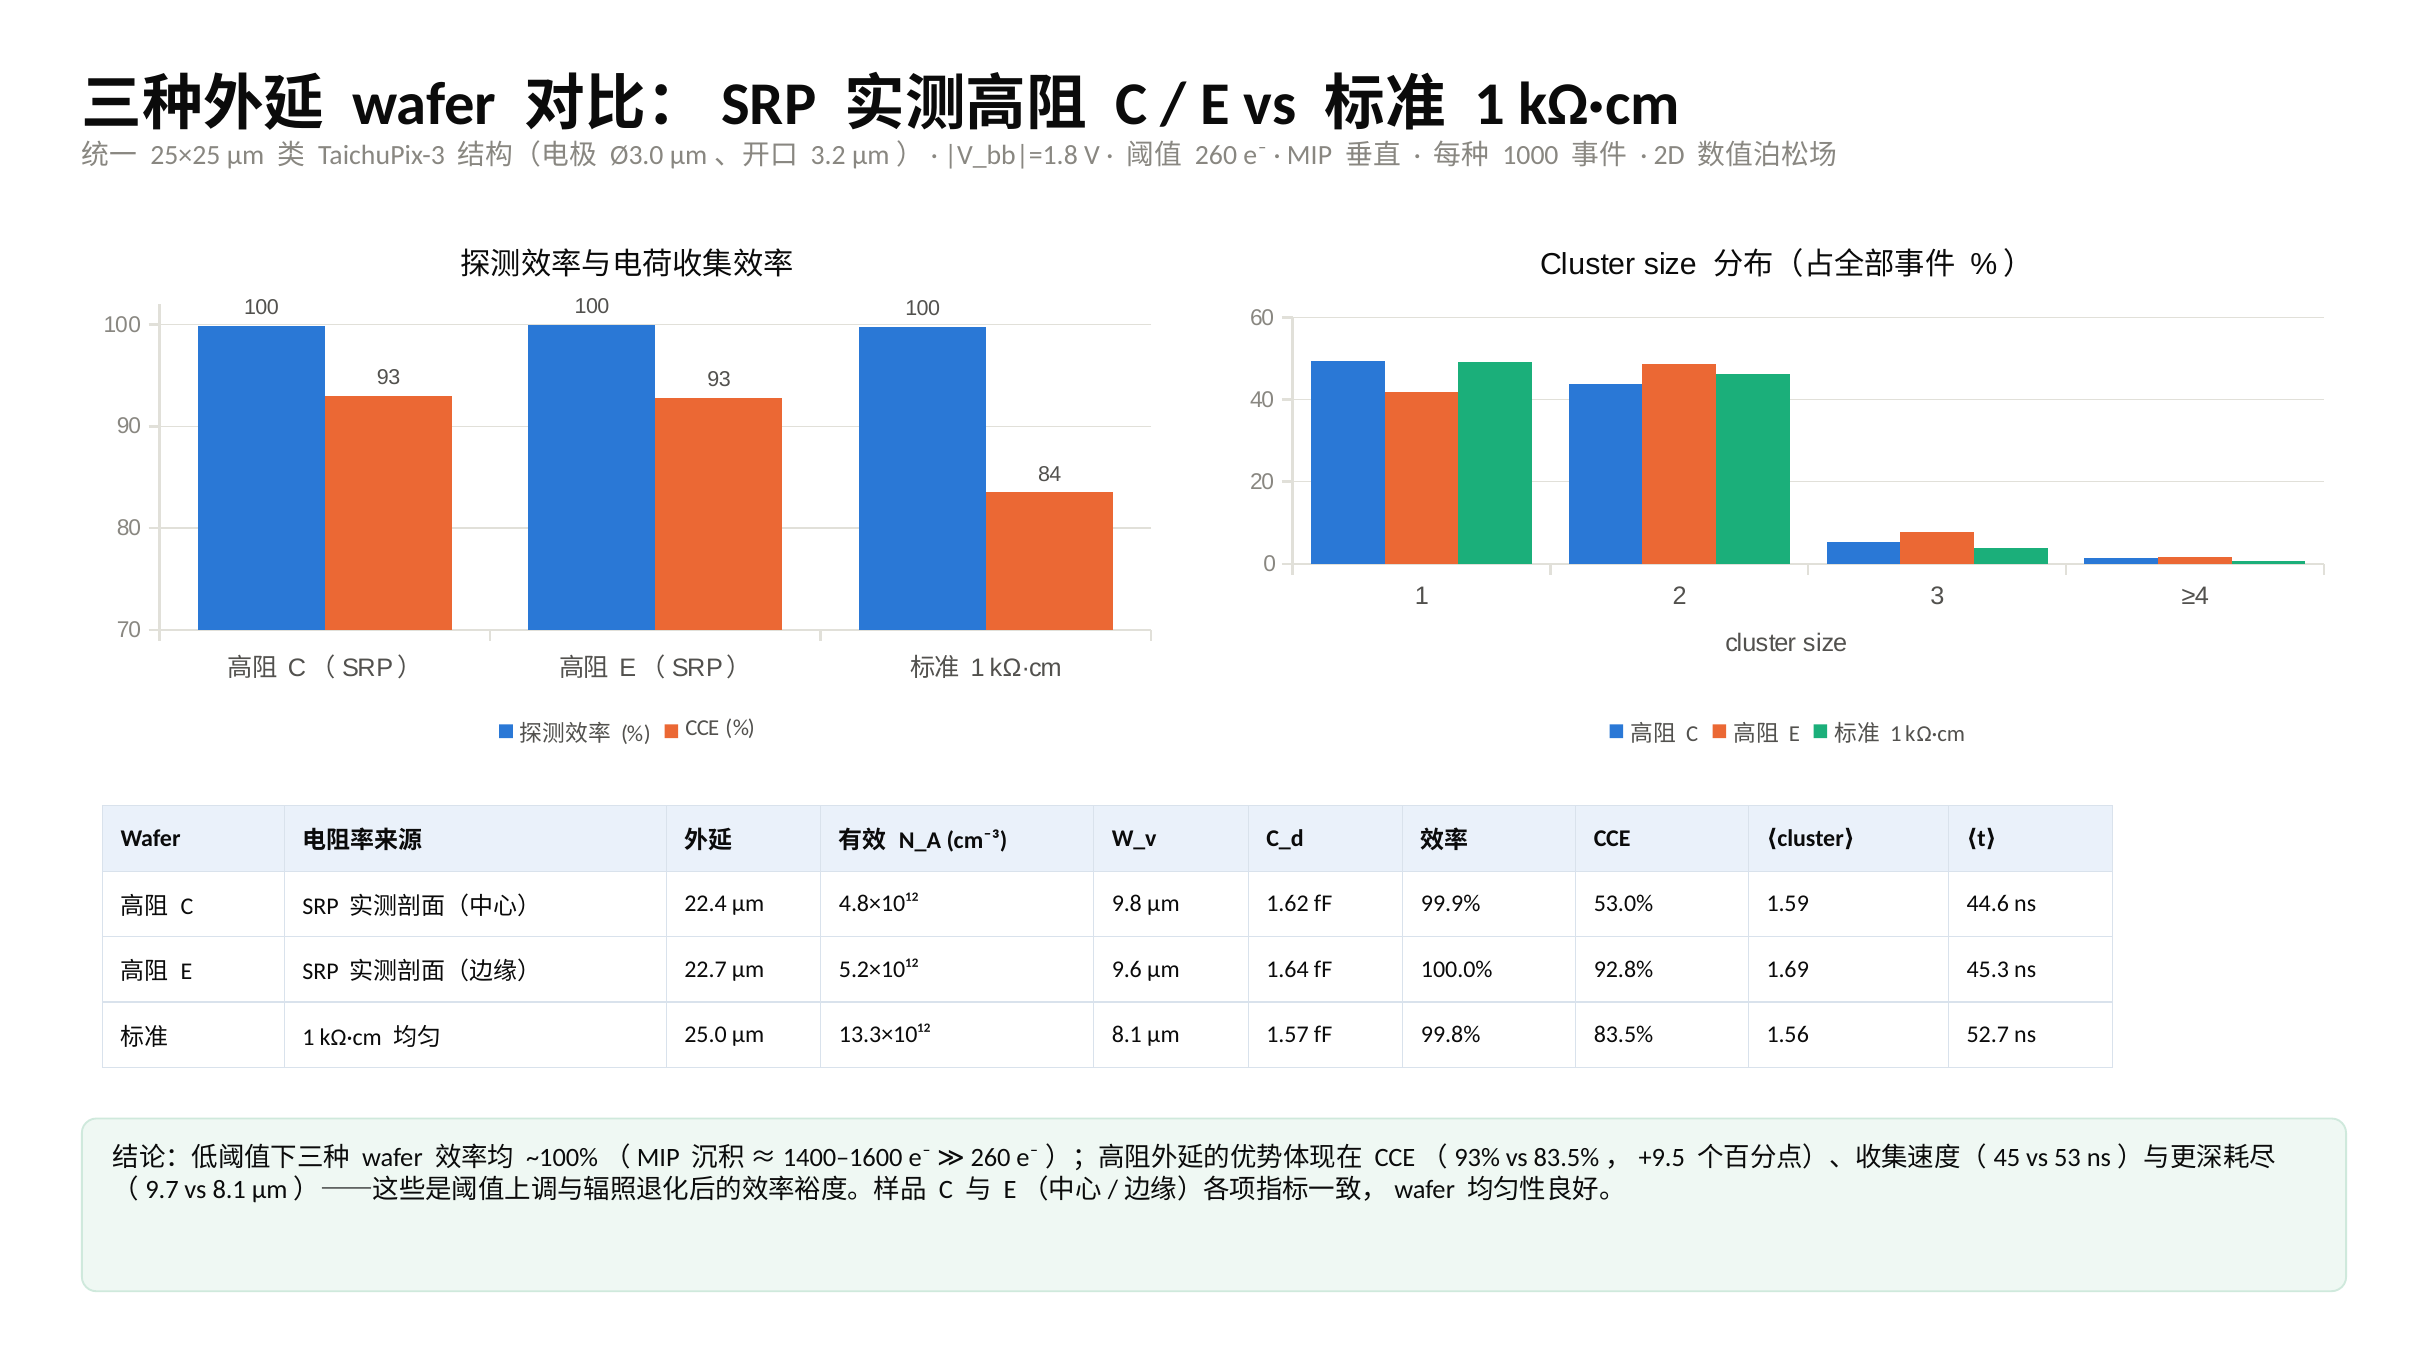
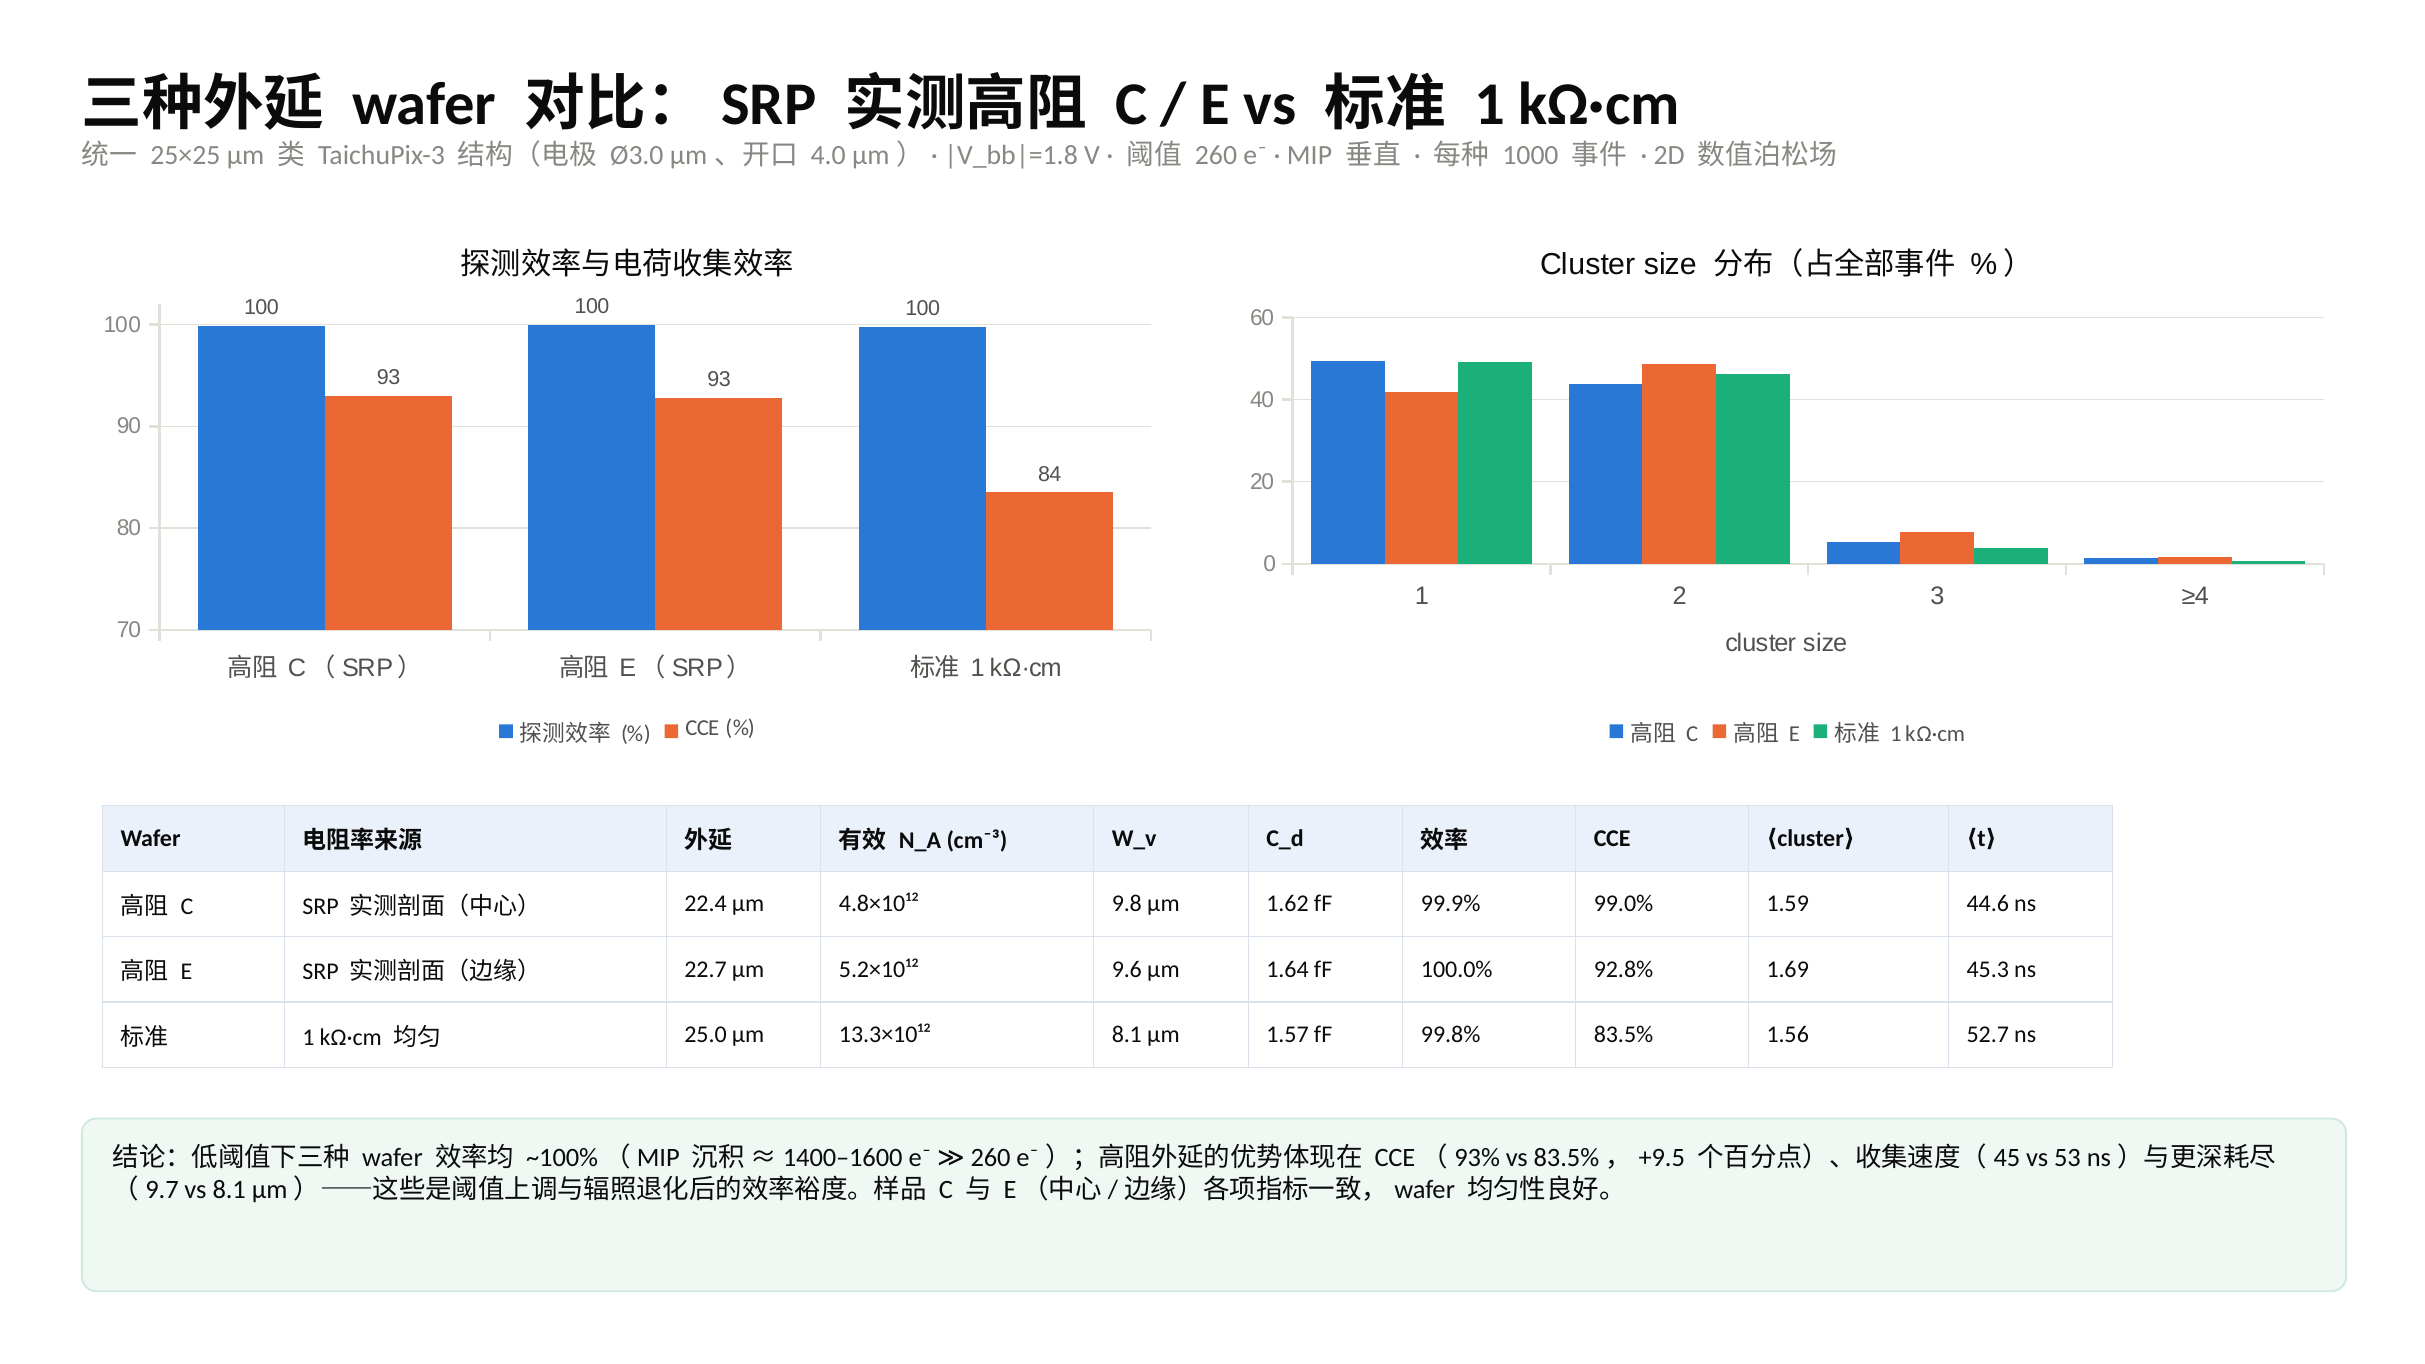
3.2: 3.2 -> 4.0
53.0%: 53.0% -> 99.0%
